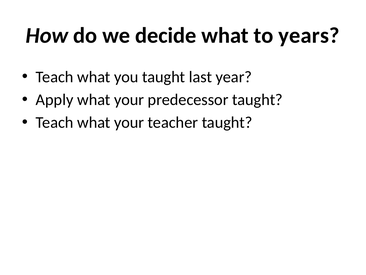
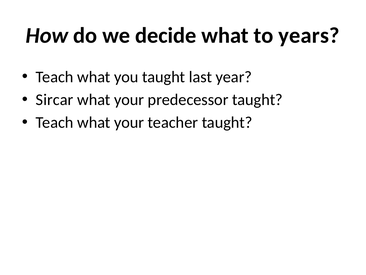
Apply: Apply -> Sircar
